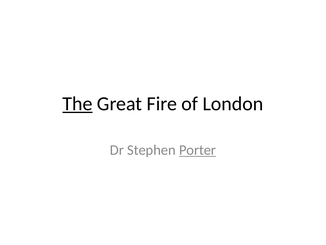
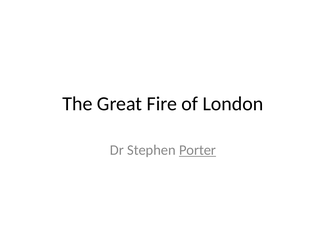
The underline: present -> none
